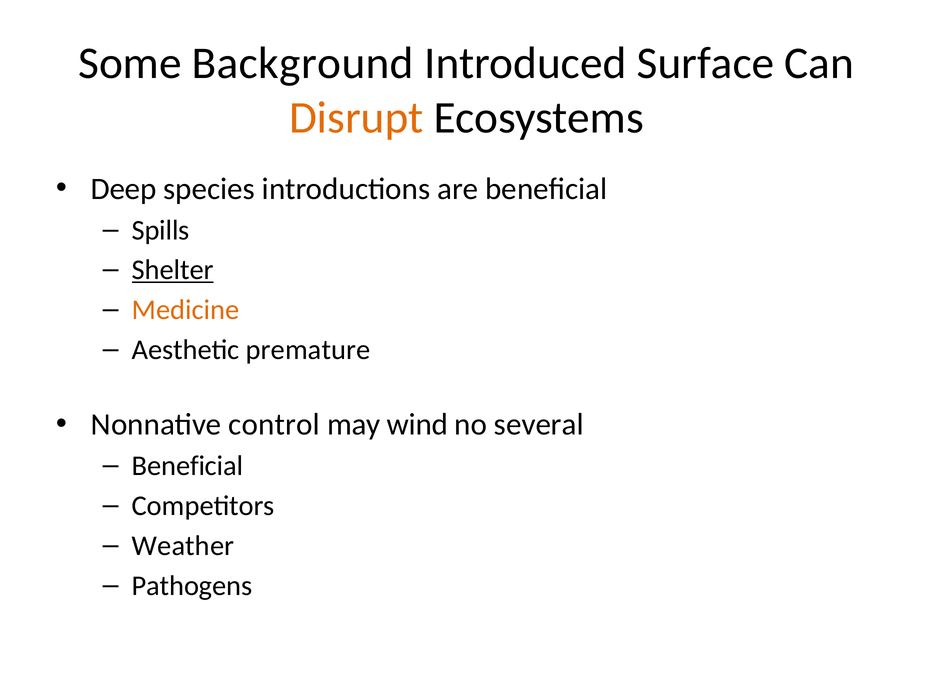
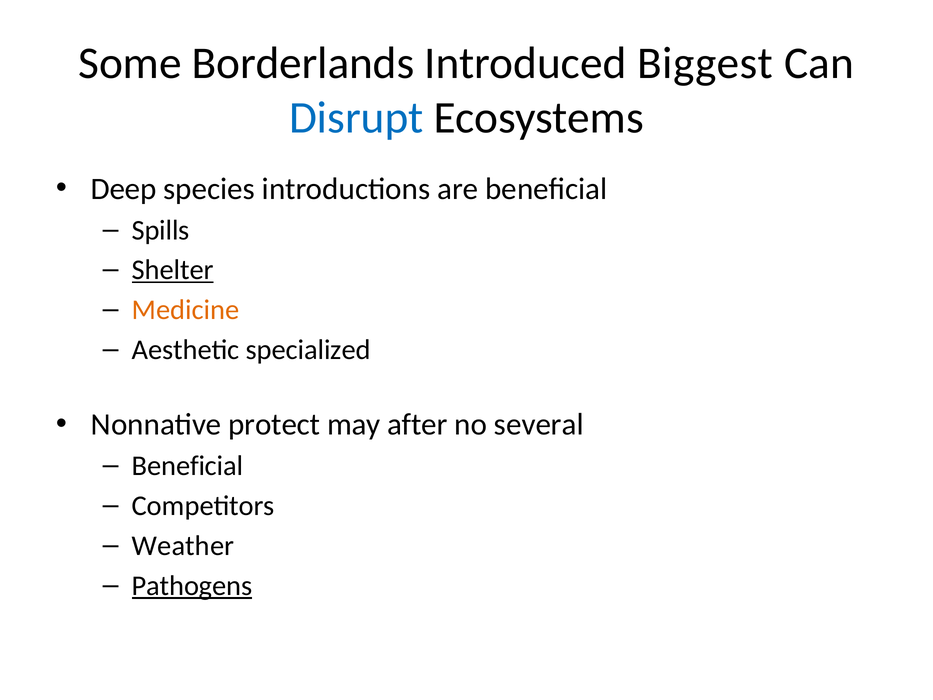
Background: Background -> Borderlands
Surface: Surface -> Biggest
Disrupt colour: orange -> blue
premature: premature -> specialized
control: control -> protect
wind: wind -> after
Pathogens underline: none -> present
